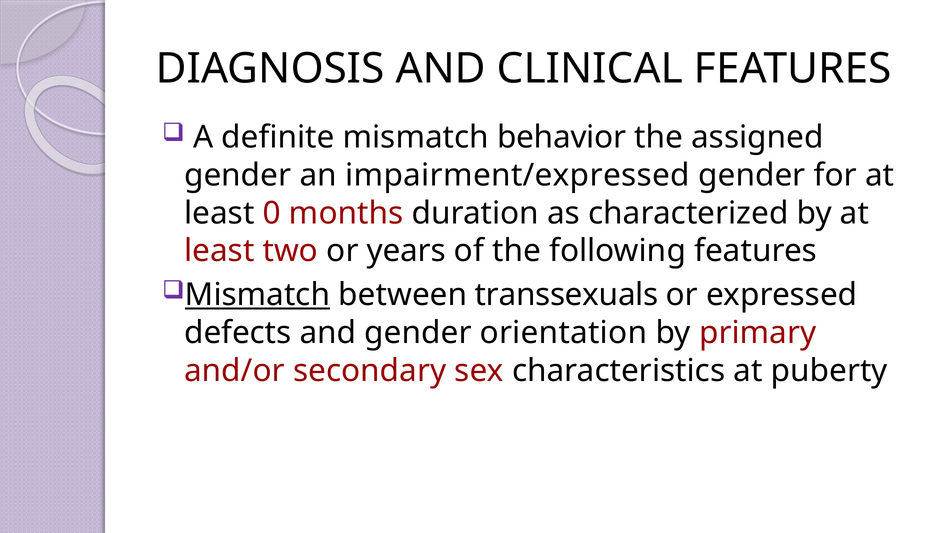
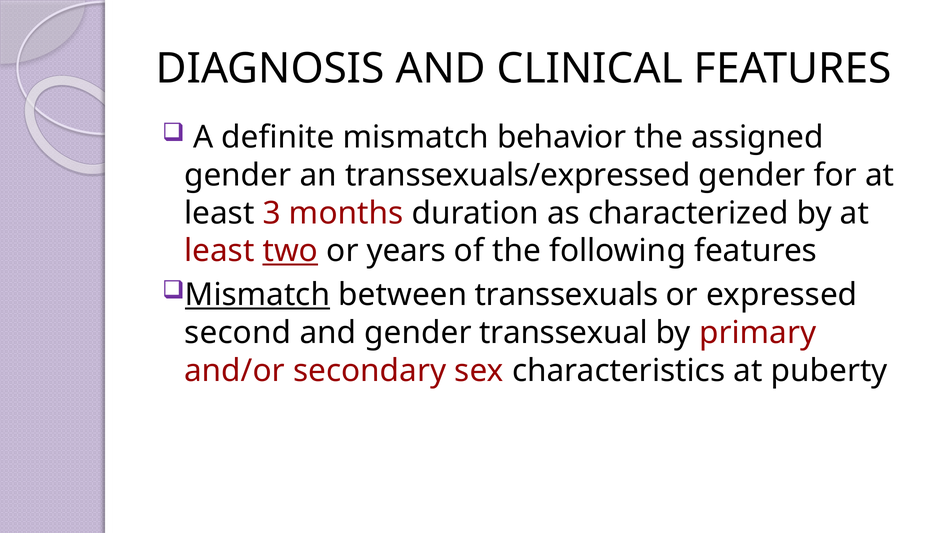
impairment/expressed: impairment/expressed -> transsexuals/expressed
0: 0 -> 3
two underline: none -> present
defects: defects -> second
orientation: orientation -> transsexual
